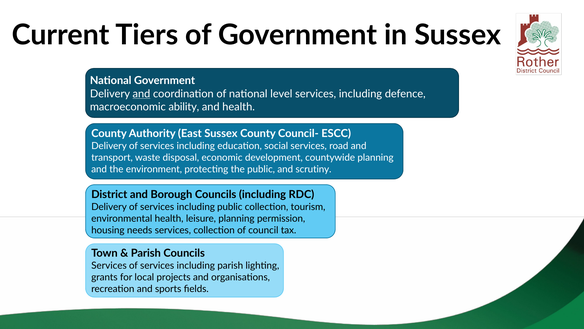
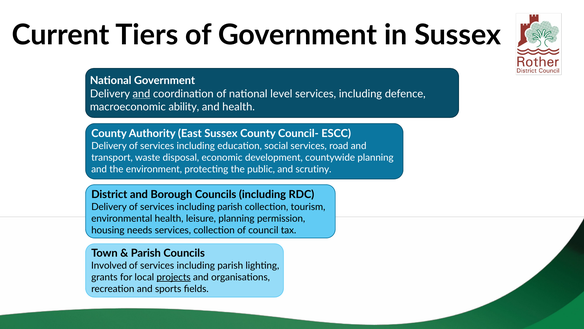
public at (230, 207): public -> parish
Services at (109, 265): Services -> Involved
projects underline: none -> present
